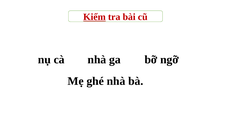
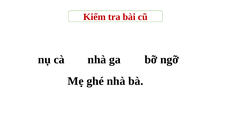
Kiểm underline: present -> none
